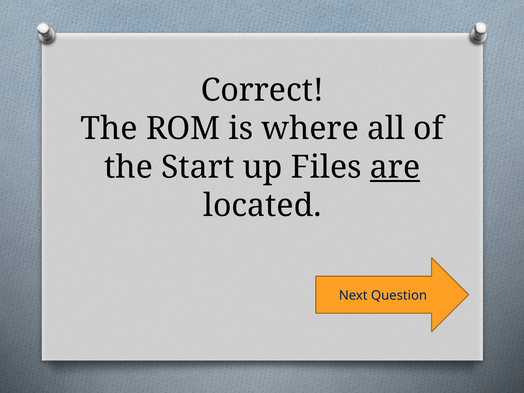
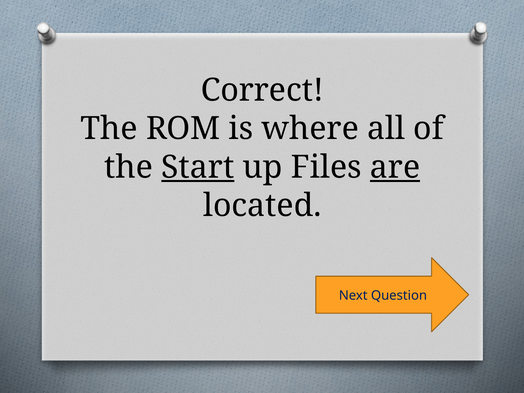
Start underline: none -> present
